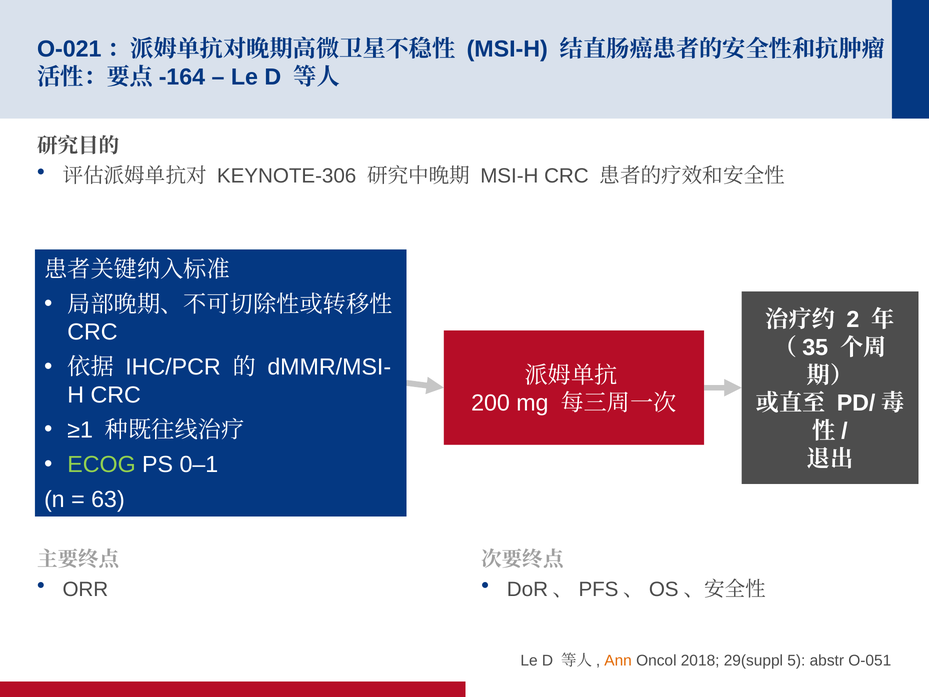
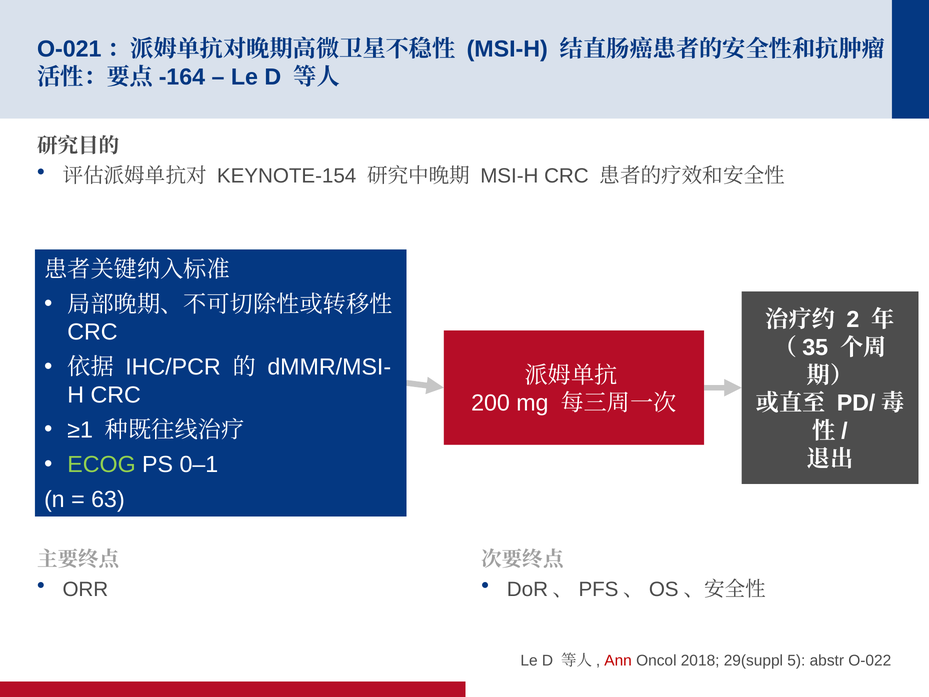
KEYNOTE-306: KEYNOTE-306 -> KEYNOTE-154
Ann colour: orange -> red
O-051: O-051 -> O-022
